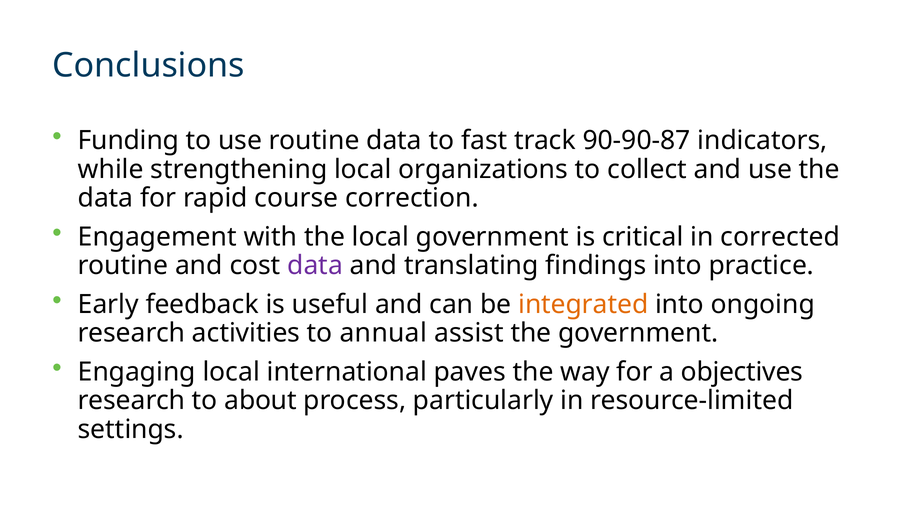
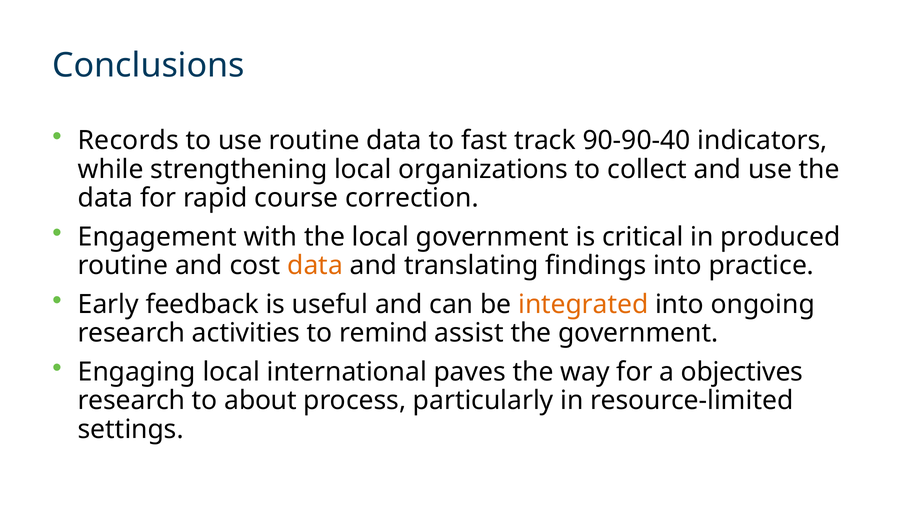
Funding: Funding -> Records
90-90-87: 90-90-87 -> 90-90-40
corrected: corrected -> produced
data at (315, 265) colour: purple -> orange
annual: annual -> remind
